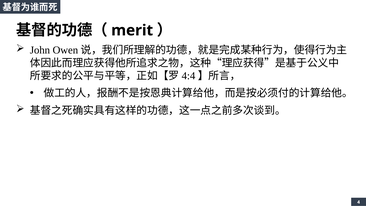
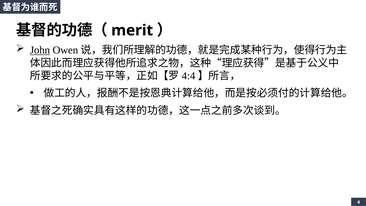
John underline: none -> present
